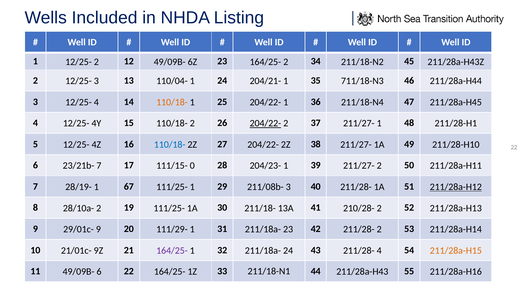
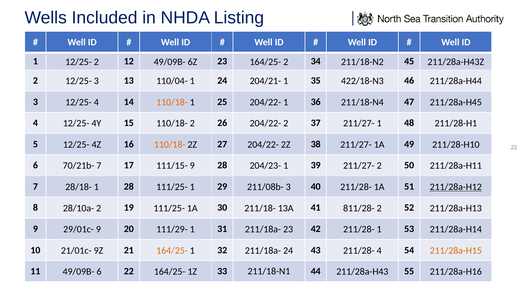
711/18-N3: 711/18-N3 -> 422/18-N3
204/22- at (265, 123) underline: present -> none
110/18- at (170, 144) colour: blue -> orange
23/21b-: 23/21b- -> 70/21b-
111/15- 0: 0 -> 9
28/19-: 28/19- -> 28/18-
1 67: 67 -> 28
210/28-: 210/28- -> 811/28-
211/28- 2: 2 -> 1
164/25- at (172, 250) colour: purple -> orange
